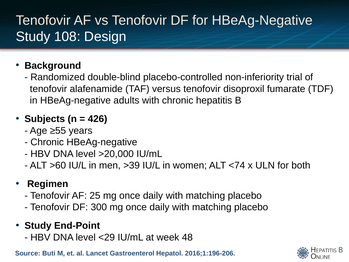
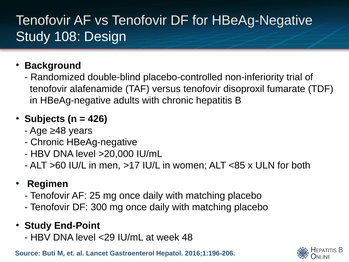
≥55: ≥55 -> ≥48
>39: >39 -> >17
<74: <74 -> <85
